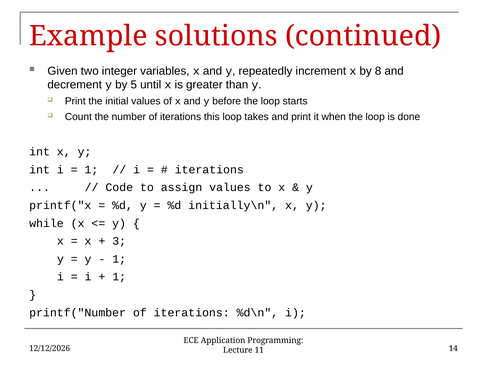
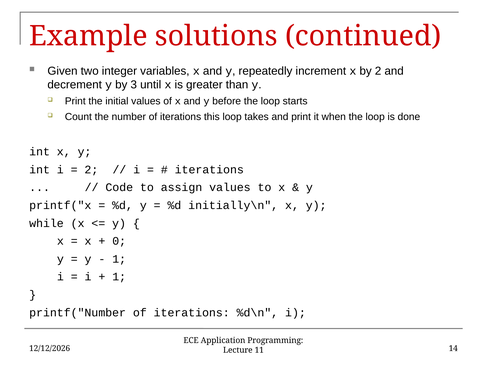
by 8: 8 -> 2
5: 5 -> 3
1 at (91, 170): 1 -> 2
3: 3 -> 0
